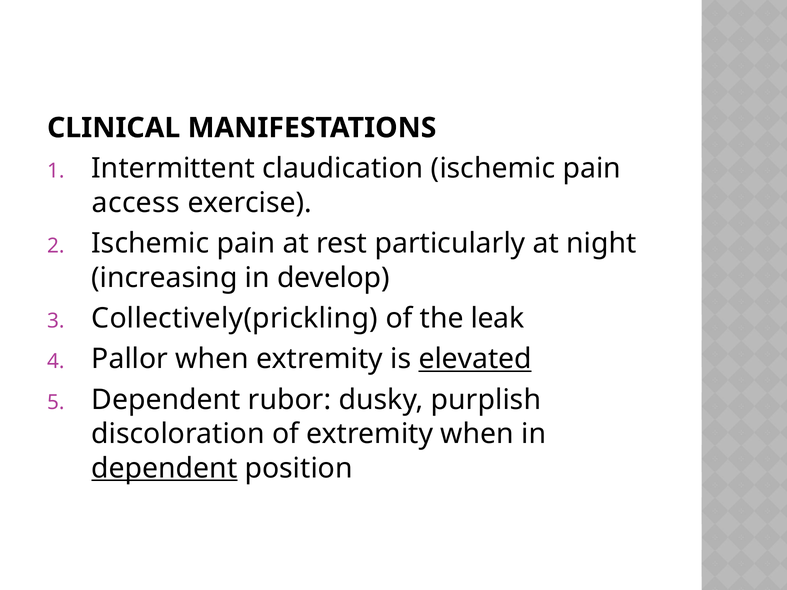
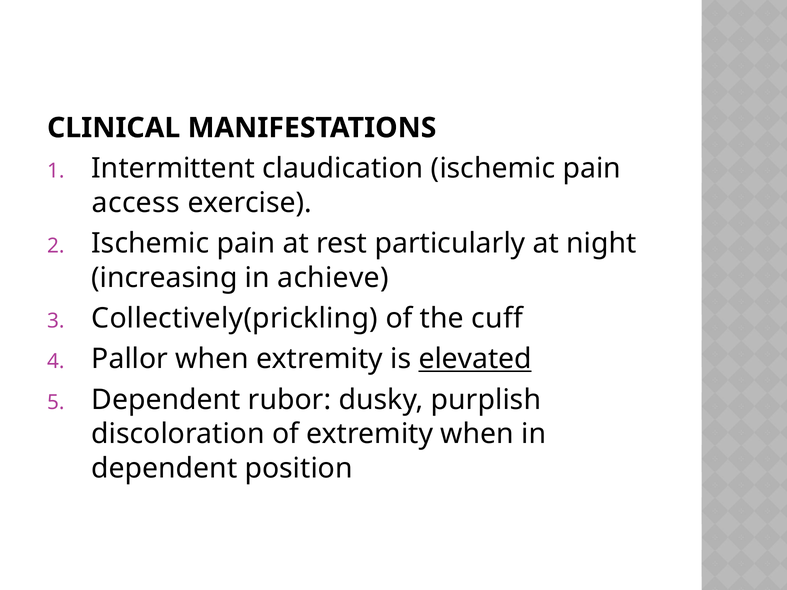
develop: develop -> achieve
leak: leak -> cuff
dependent at (164, 468) underline: present -> none
